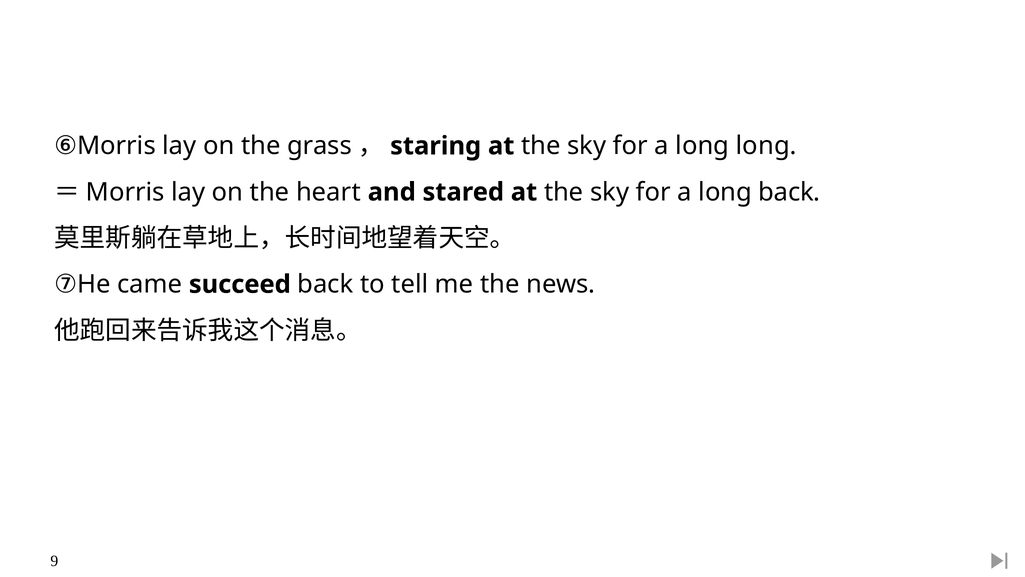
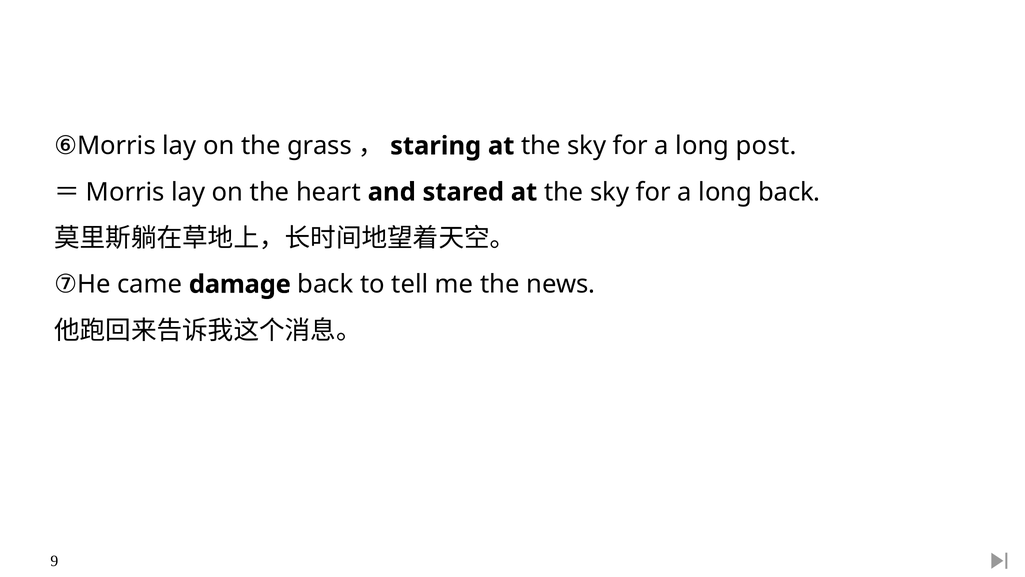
long long: long -> post
succeed: succeed -> damage
